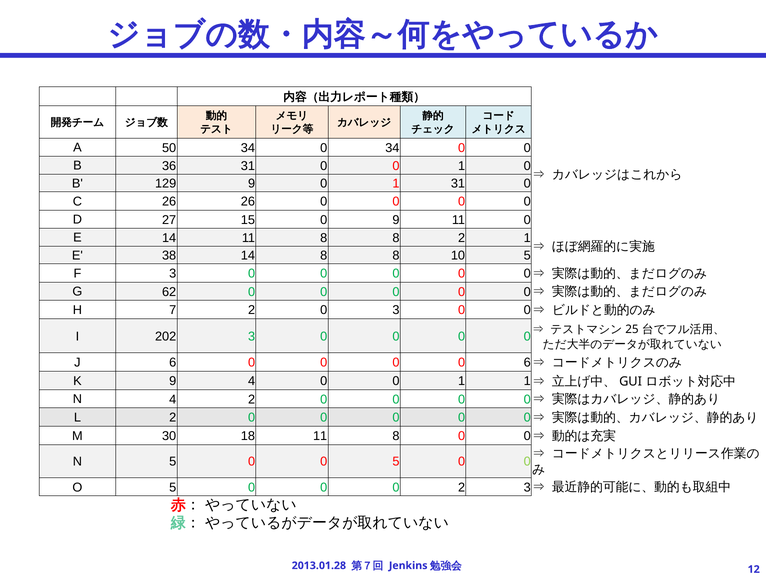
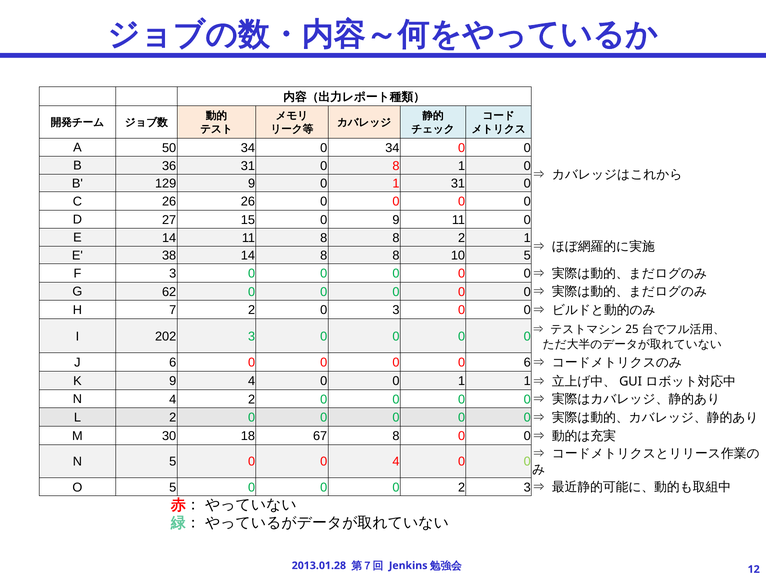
31 0 0: 0 -> 8
18 11: 11 -> 67
0 5: 5 -> 4
